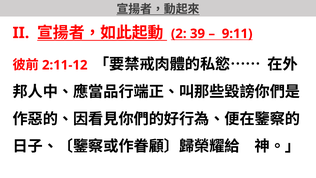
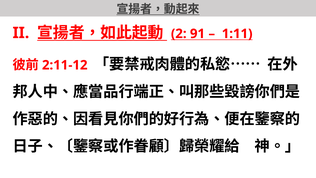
39: 39 -> 91
9:11: 9:11 -> 1:11
